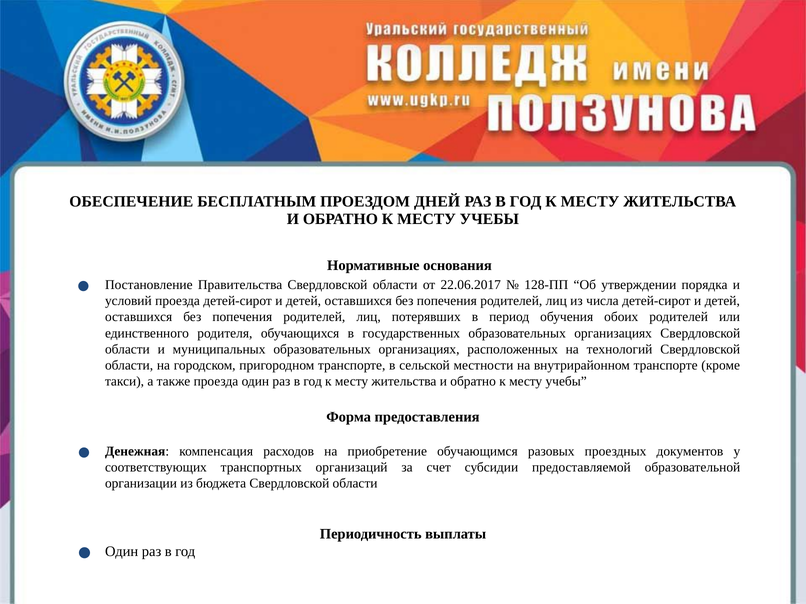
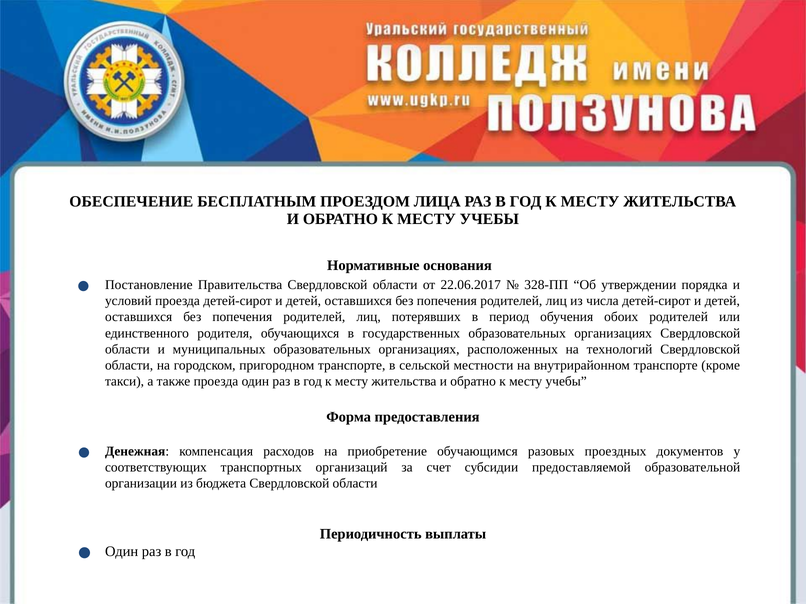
ДНЕЙ: ДНЕЙ -> ЛИЦА
128-ПП: 128-ПП -> 328-ПП
